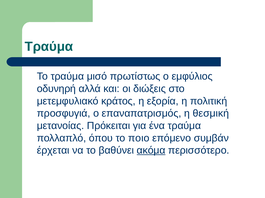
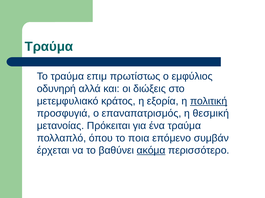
μισό: μισό -> επιμ
πολιτική underline: none -> present
ποιο: ποιο -> ποια
